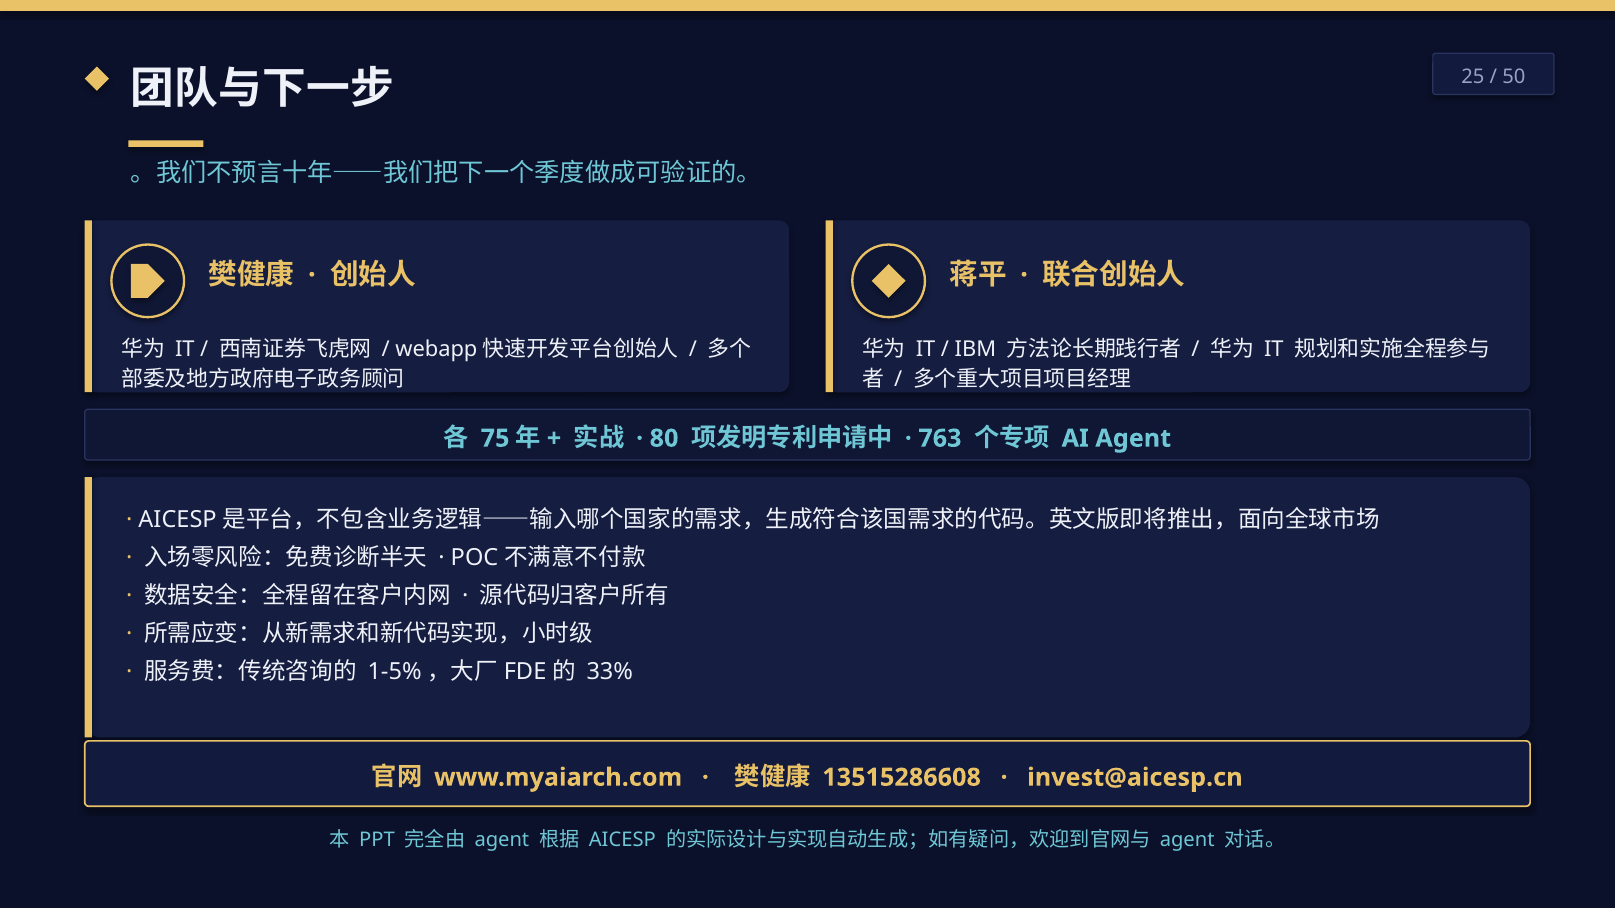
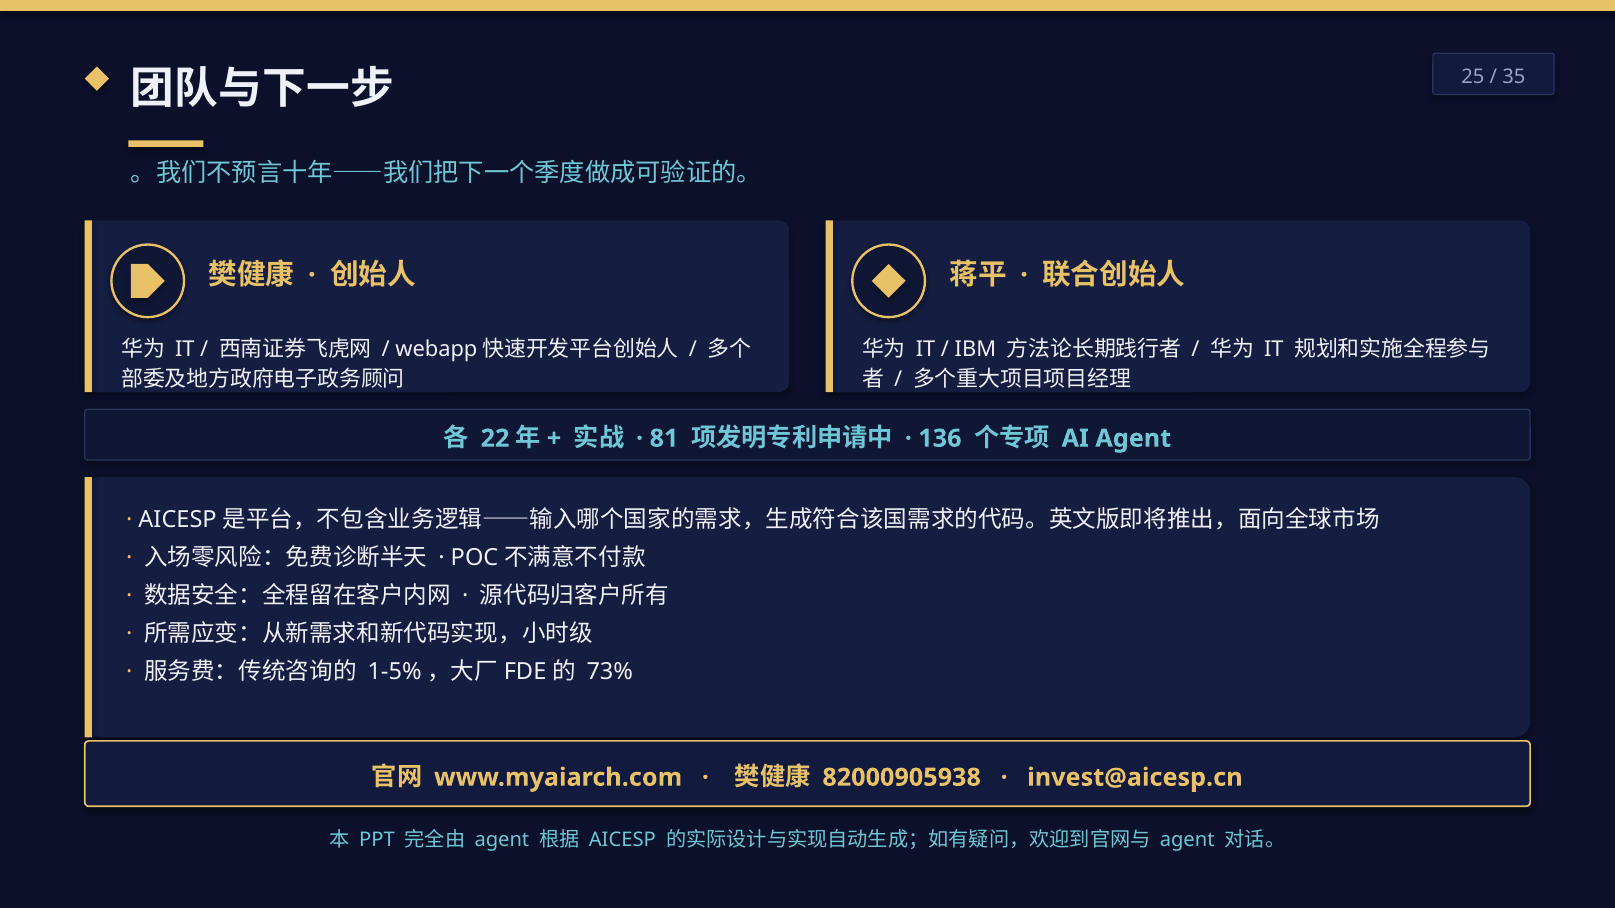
50: 50 -> 35
75: 75 -> 22
80: 80 -> 81
763: 763 -> 136
33%: 33% -> 73%
13515286608: 13515286608 -> 82000905938
